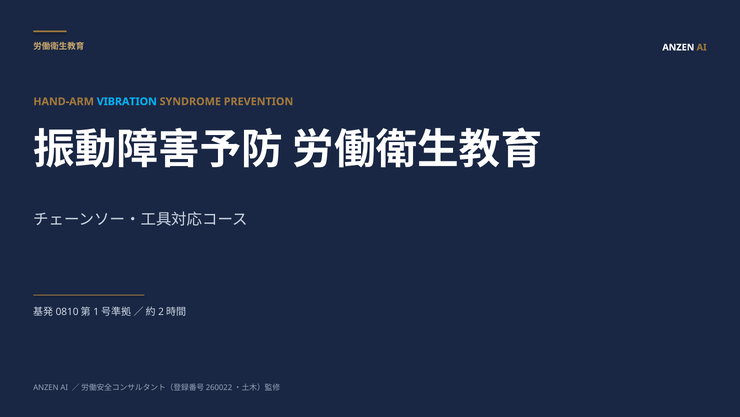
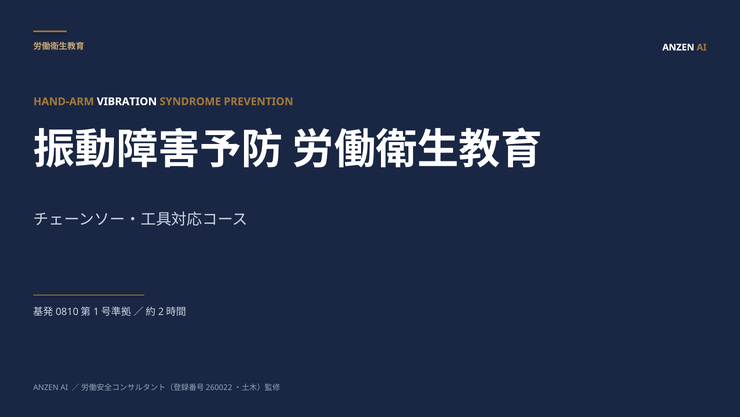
VIBRATION colour: light blue -> white
